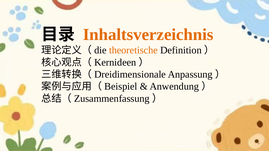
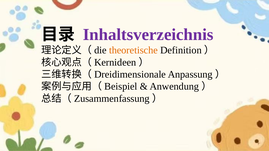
Inhaltsverzeichnis colour: orange -> purple
